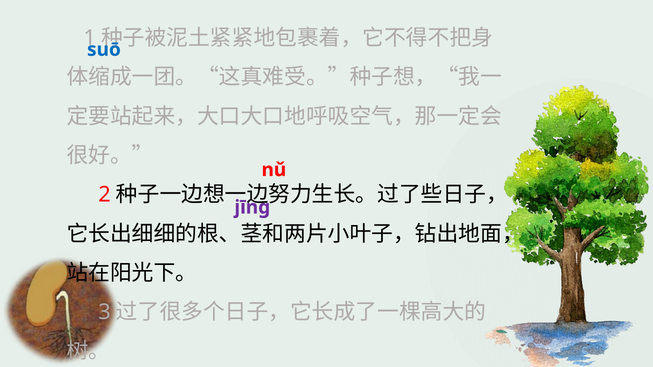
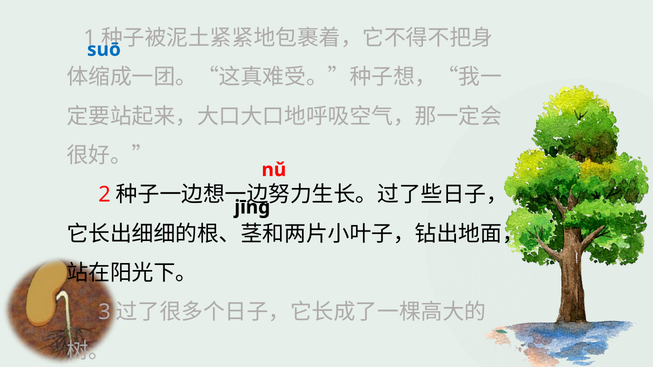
jīng colour: purple -> black
